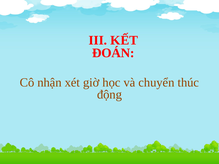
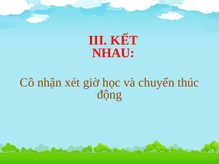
ĐOÁN: ĐOÁN -> NHAU
